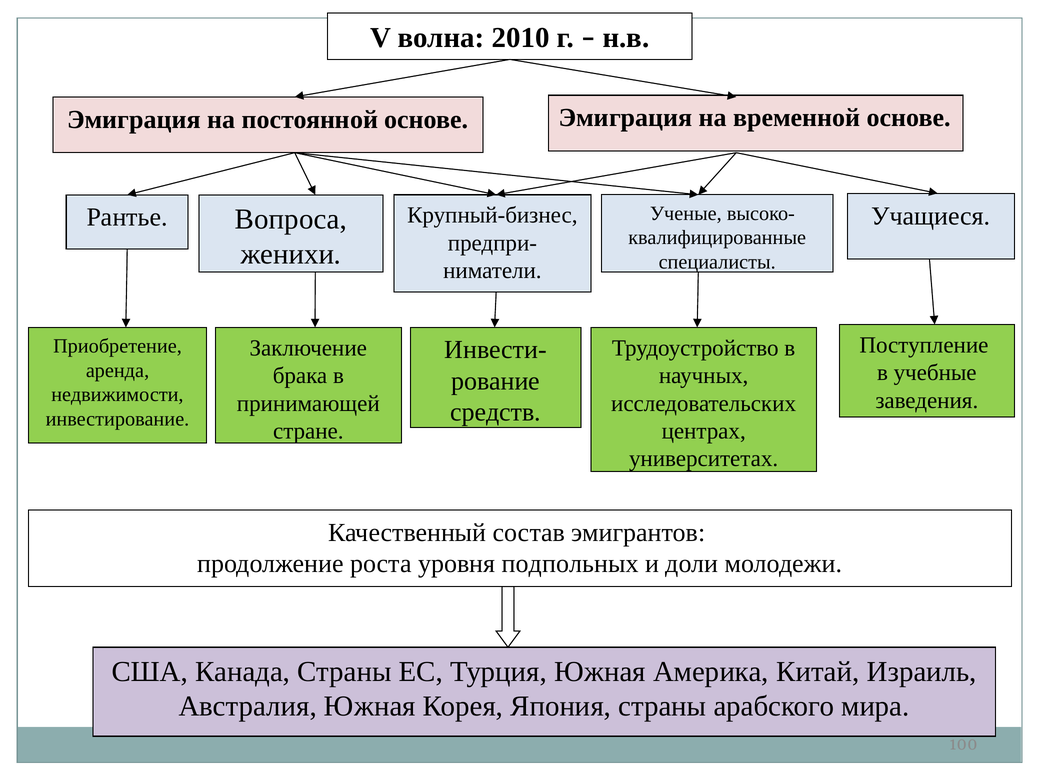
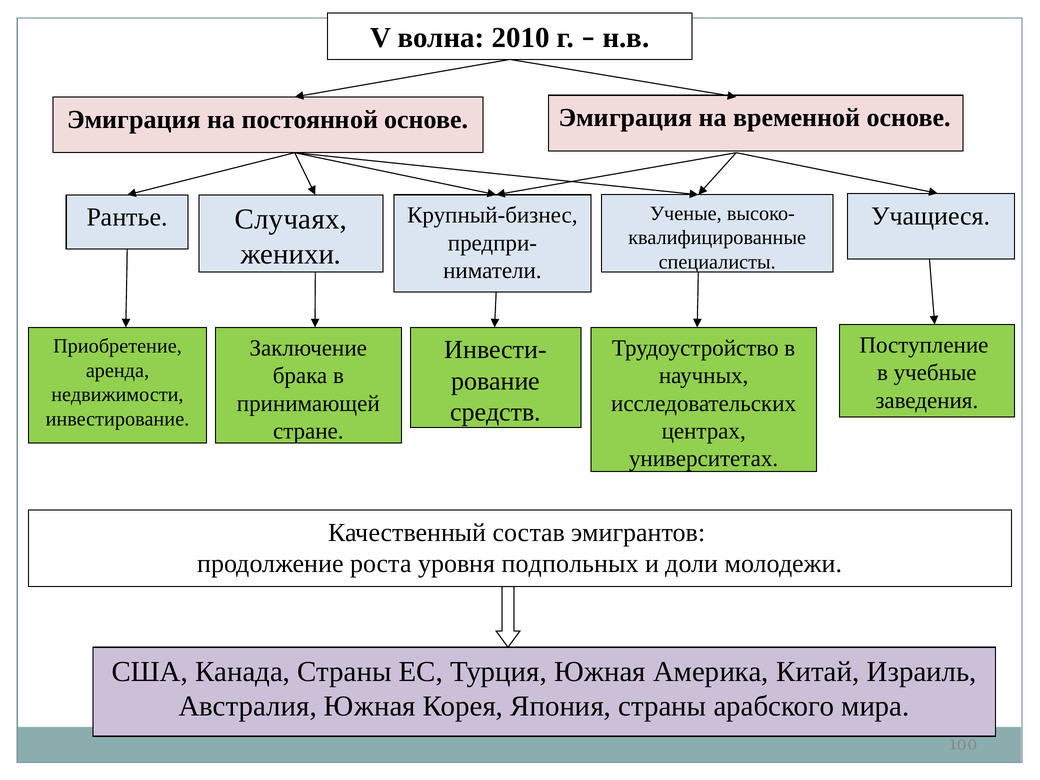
Вопроса: Вопроса -> Случаях
